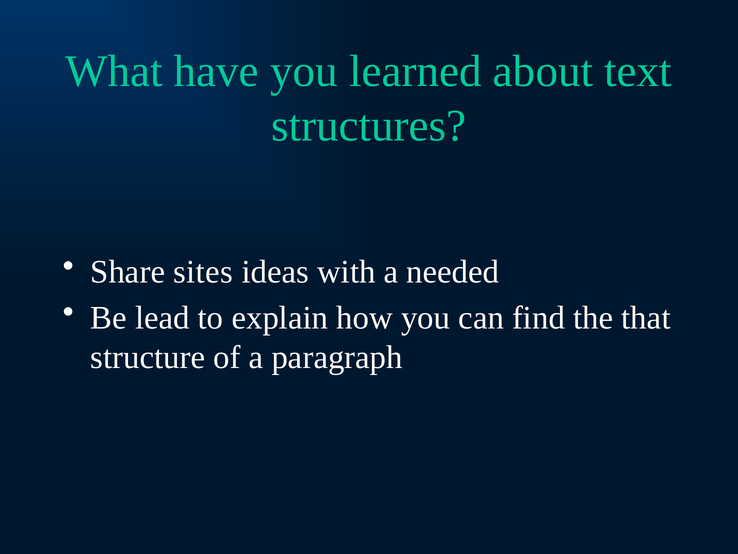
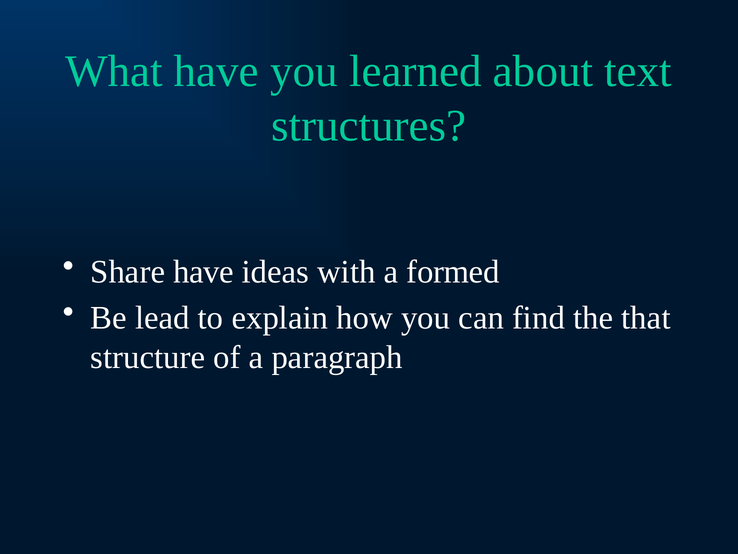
Share sites: sites -> have
needed: needed -> formed
